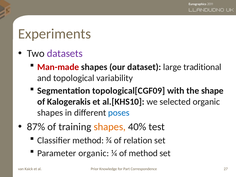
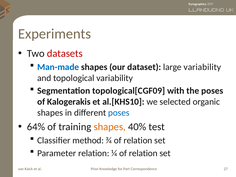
datasets colour: purple -> red
Man-made colour: red -> blue
large traditional: traditional -> variability
the shape: shape -> poses
87%: 87% -> 64%
Parameter organic: organic -> relation
¼ of method: method -> relation
